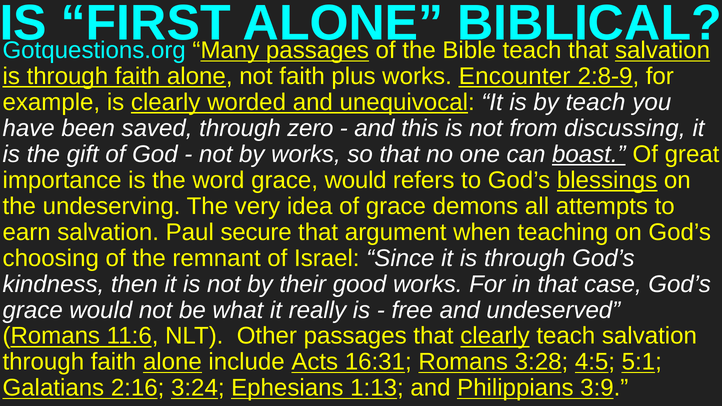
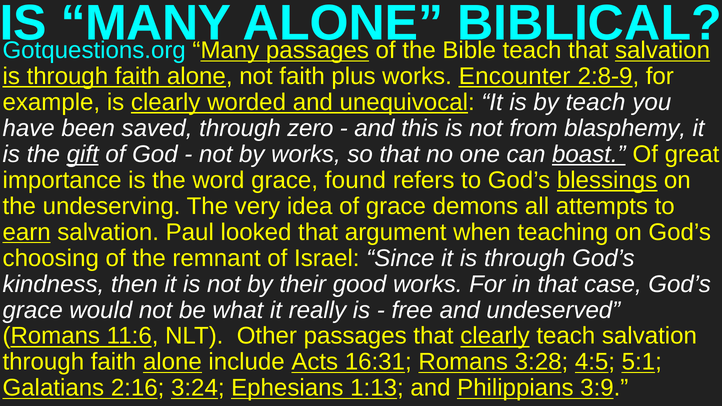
IS FIRST: FIRST -> MANY
discussing: discussing -> blasphemy
gift underline: none -> present
word grace would: would -> found
earn underline: none -> present
secure: secure -> looked
